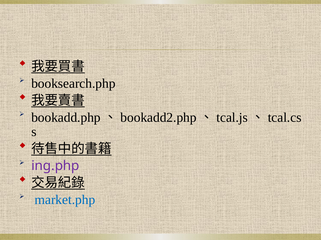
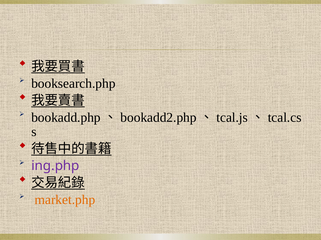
market.php colour: blue -> orange
